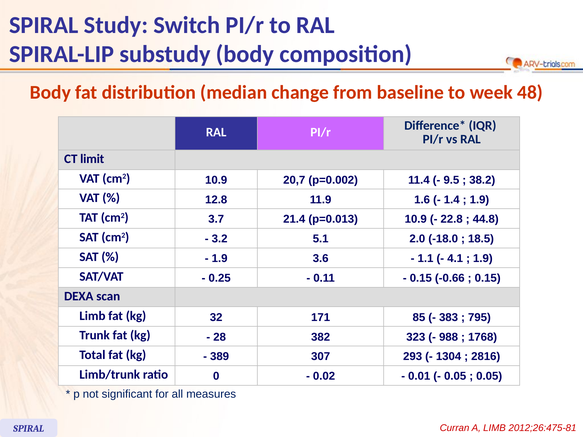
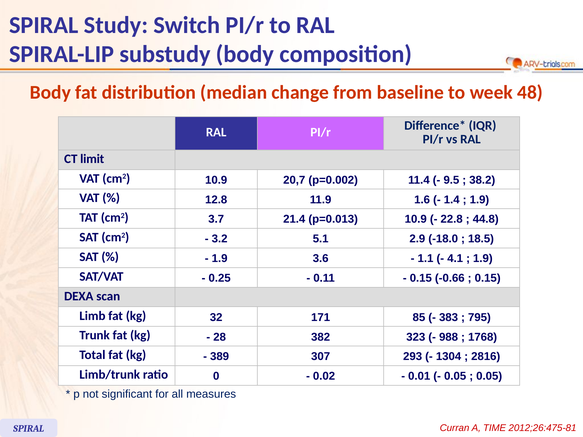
2.0: 2.0 -> 2.9
A LIMB: LIMB -> TIME
